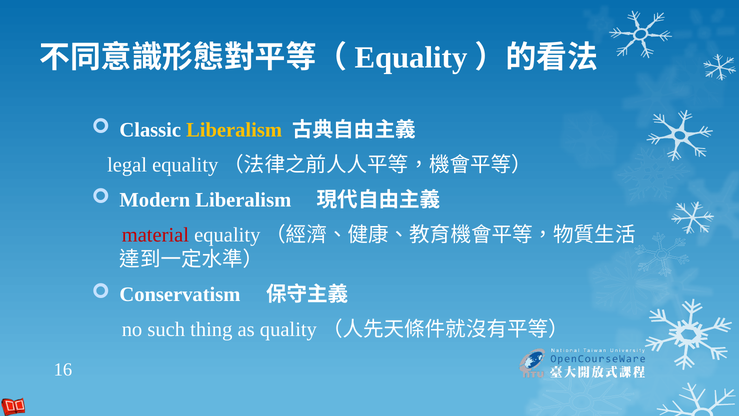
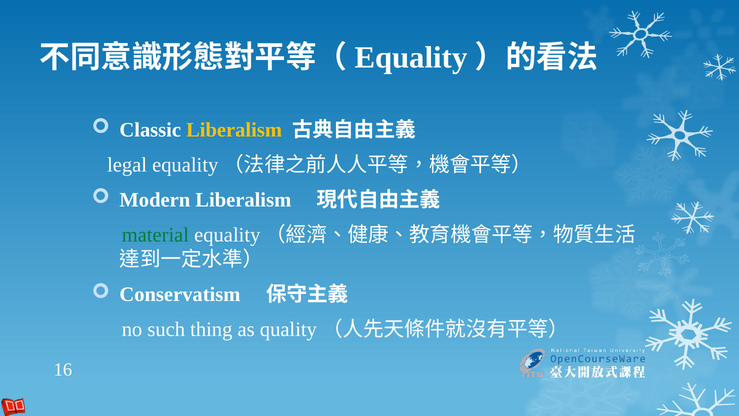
material colour: red -> green
